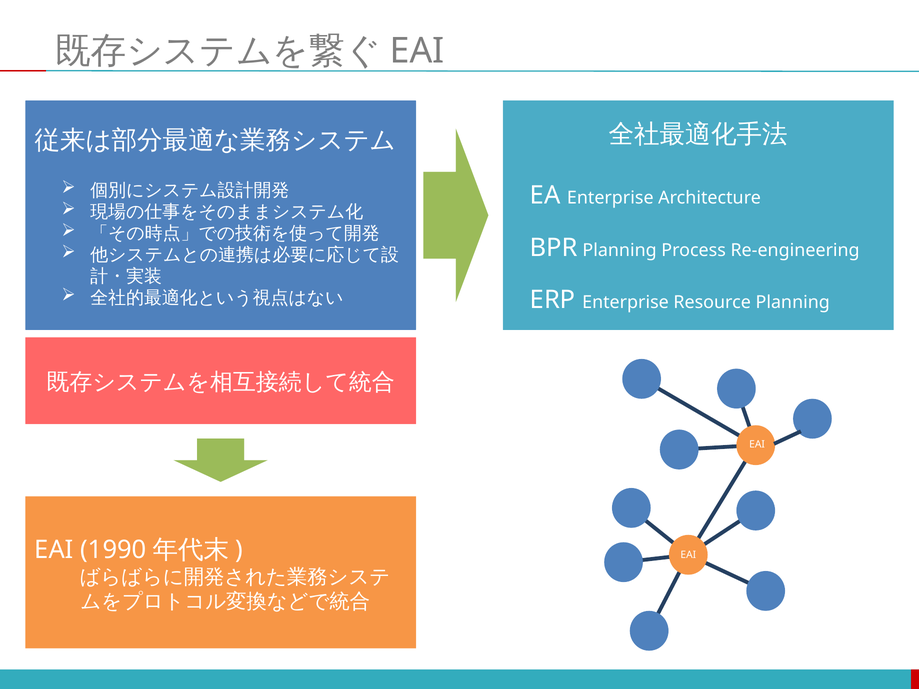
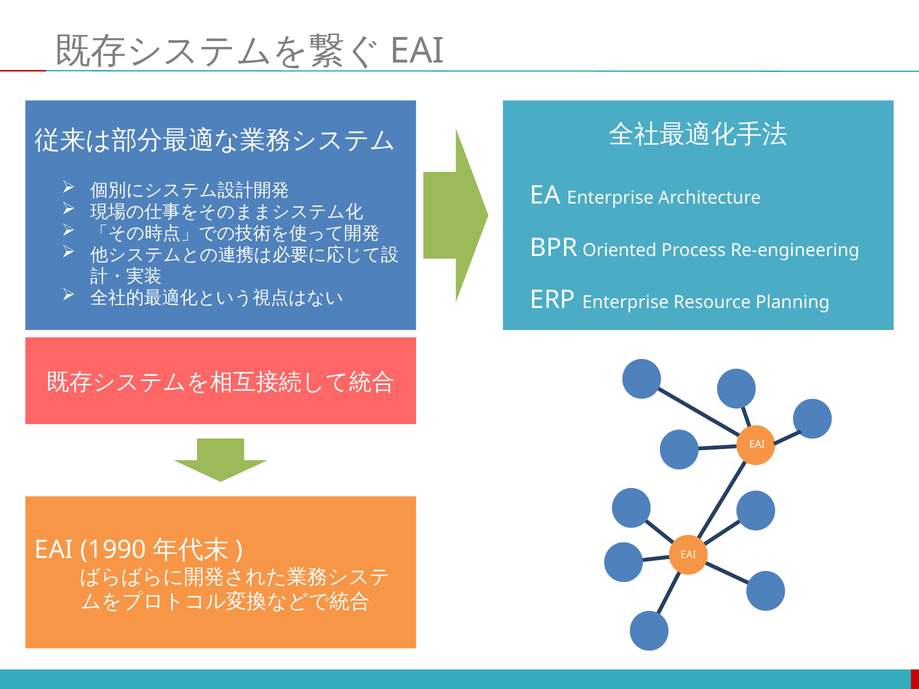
BPR Planning: Planning -> Oriented
